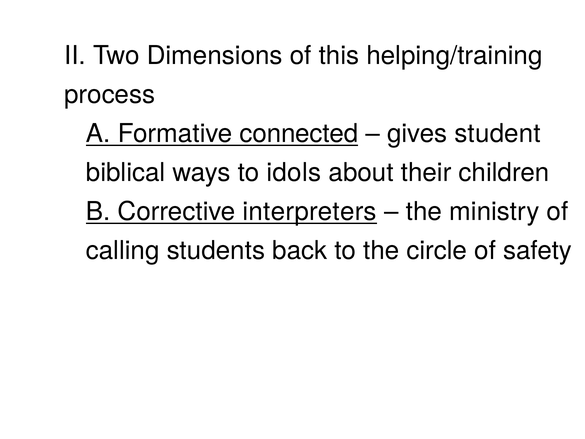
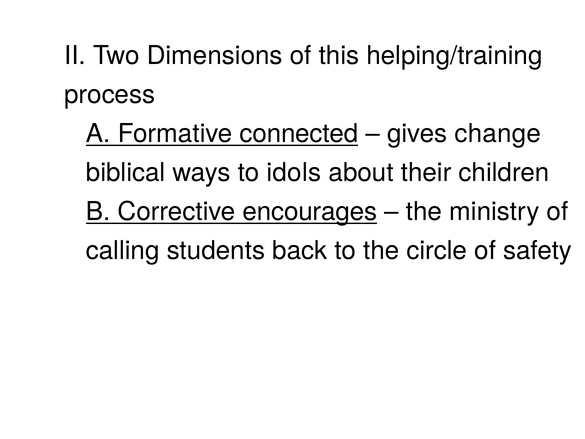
student: student -> change
interpreters: interpreters -> encourages
